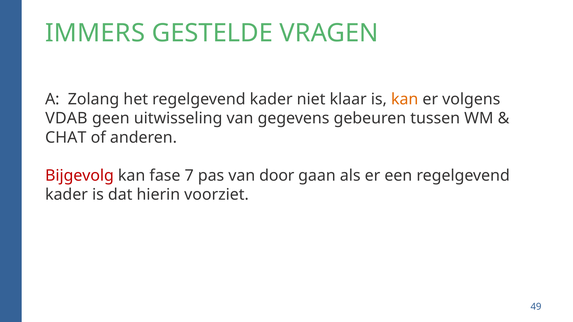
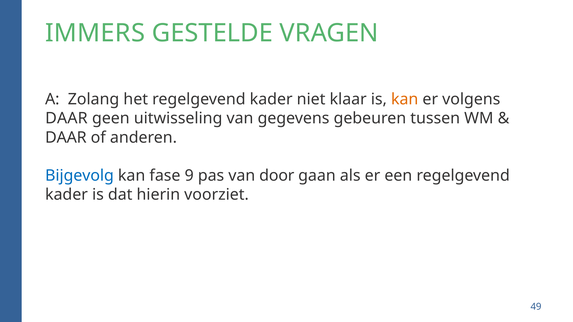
VDAB at (66, 119): VDAB -> DAAR
CHAT at (66, 138): CHAT -> DAAR
Bijgevolg colour: red -> blue
7: 7 -> 9
